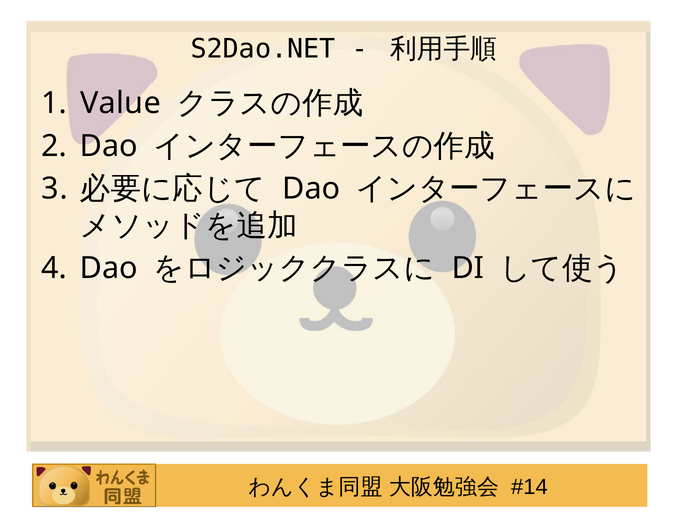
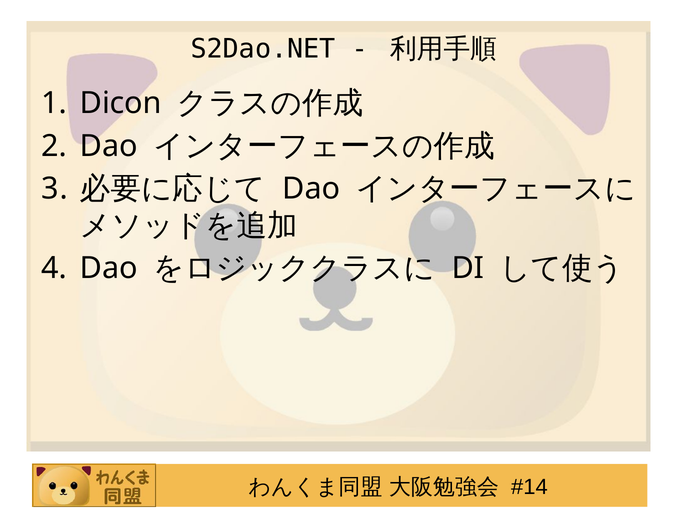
Value: Value -> Dicon
